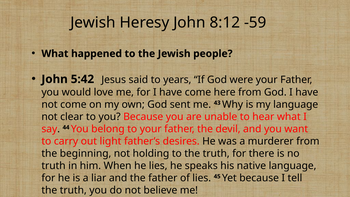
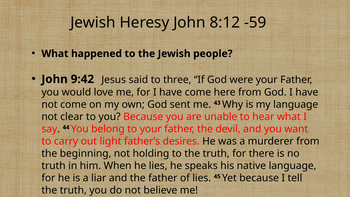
5:42: 5:42 -> 9:42
years: years -> three
